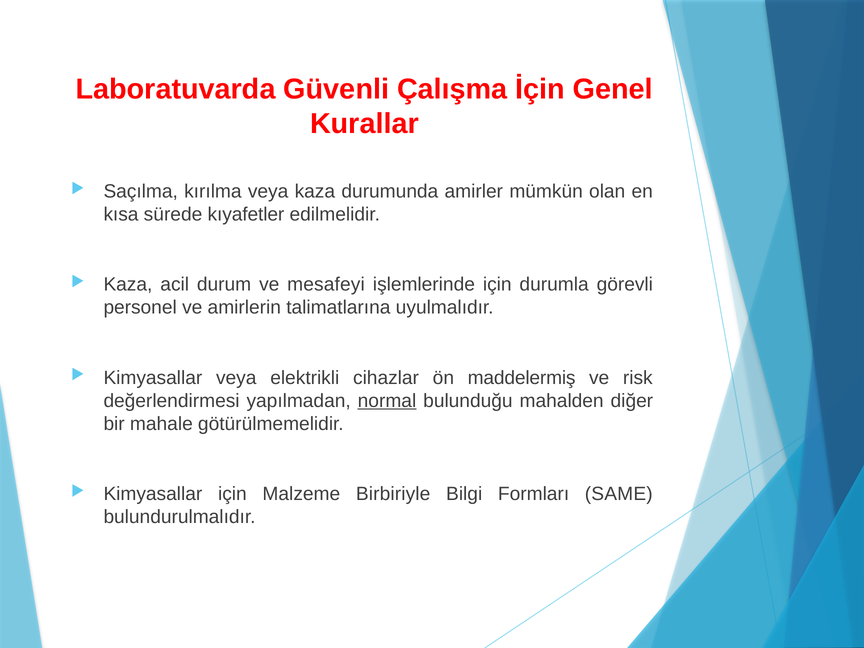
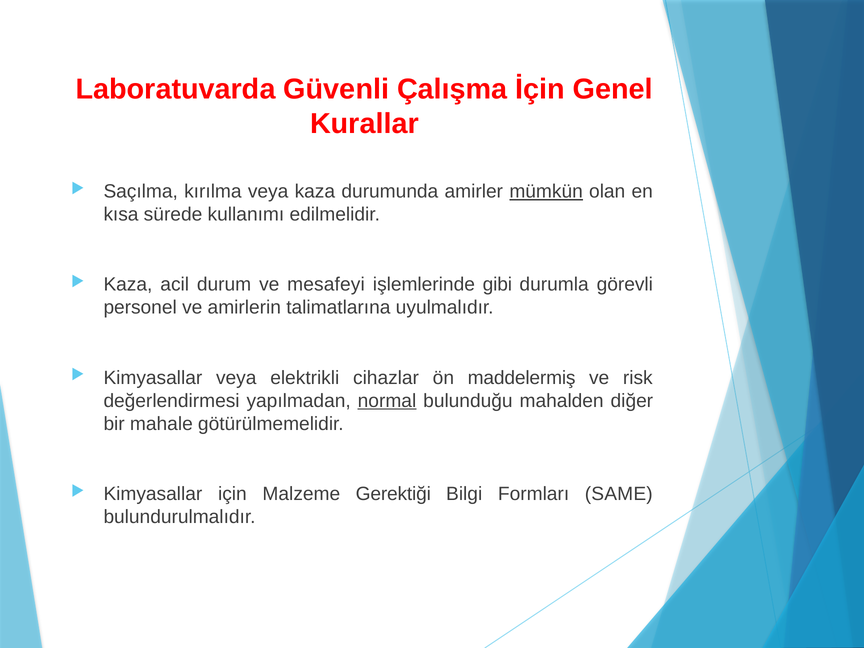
mümkün underline: none -> present
kıyafetler: kıyafetler -> kullanımı
işlemlerinde için: için -> gibi
Birbiriyle: Birbiriyle -> Gerektiği
